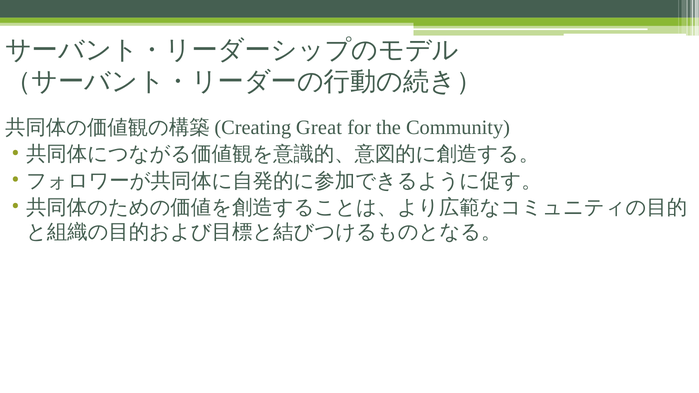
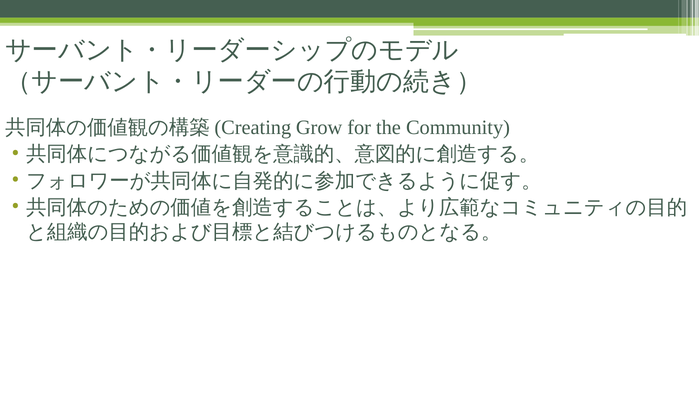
Great: Great -> Grow
